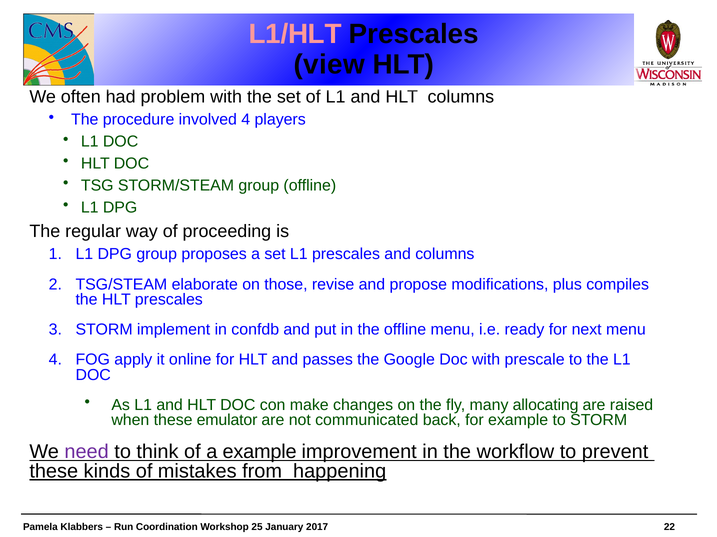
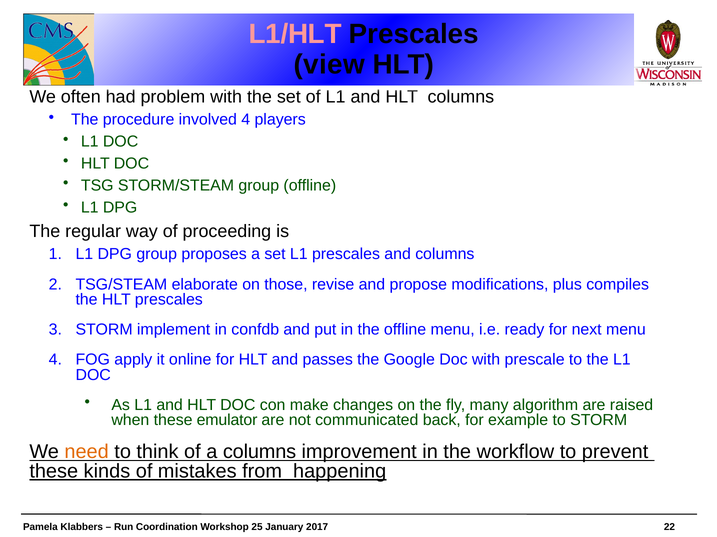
allocating: allocating -> algorithm
need colour: purple -> orange
a example: example -> columns
